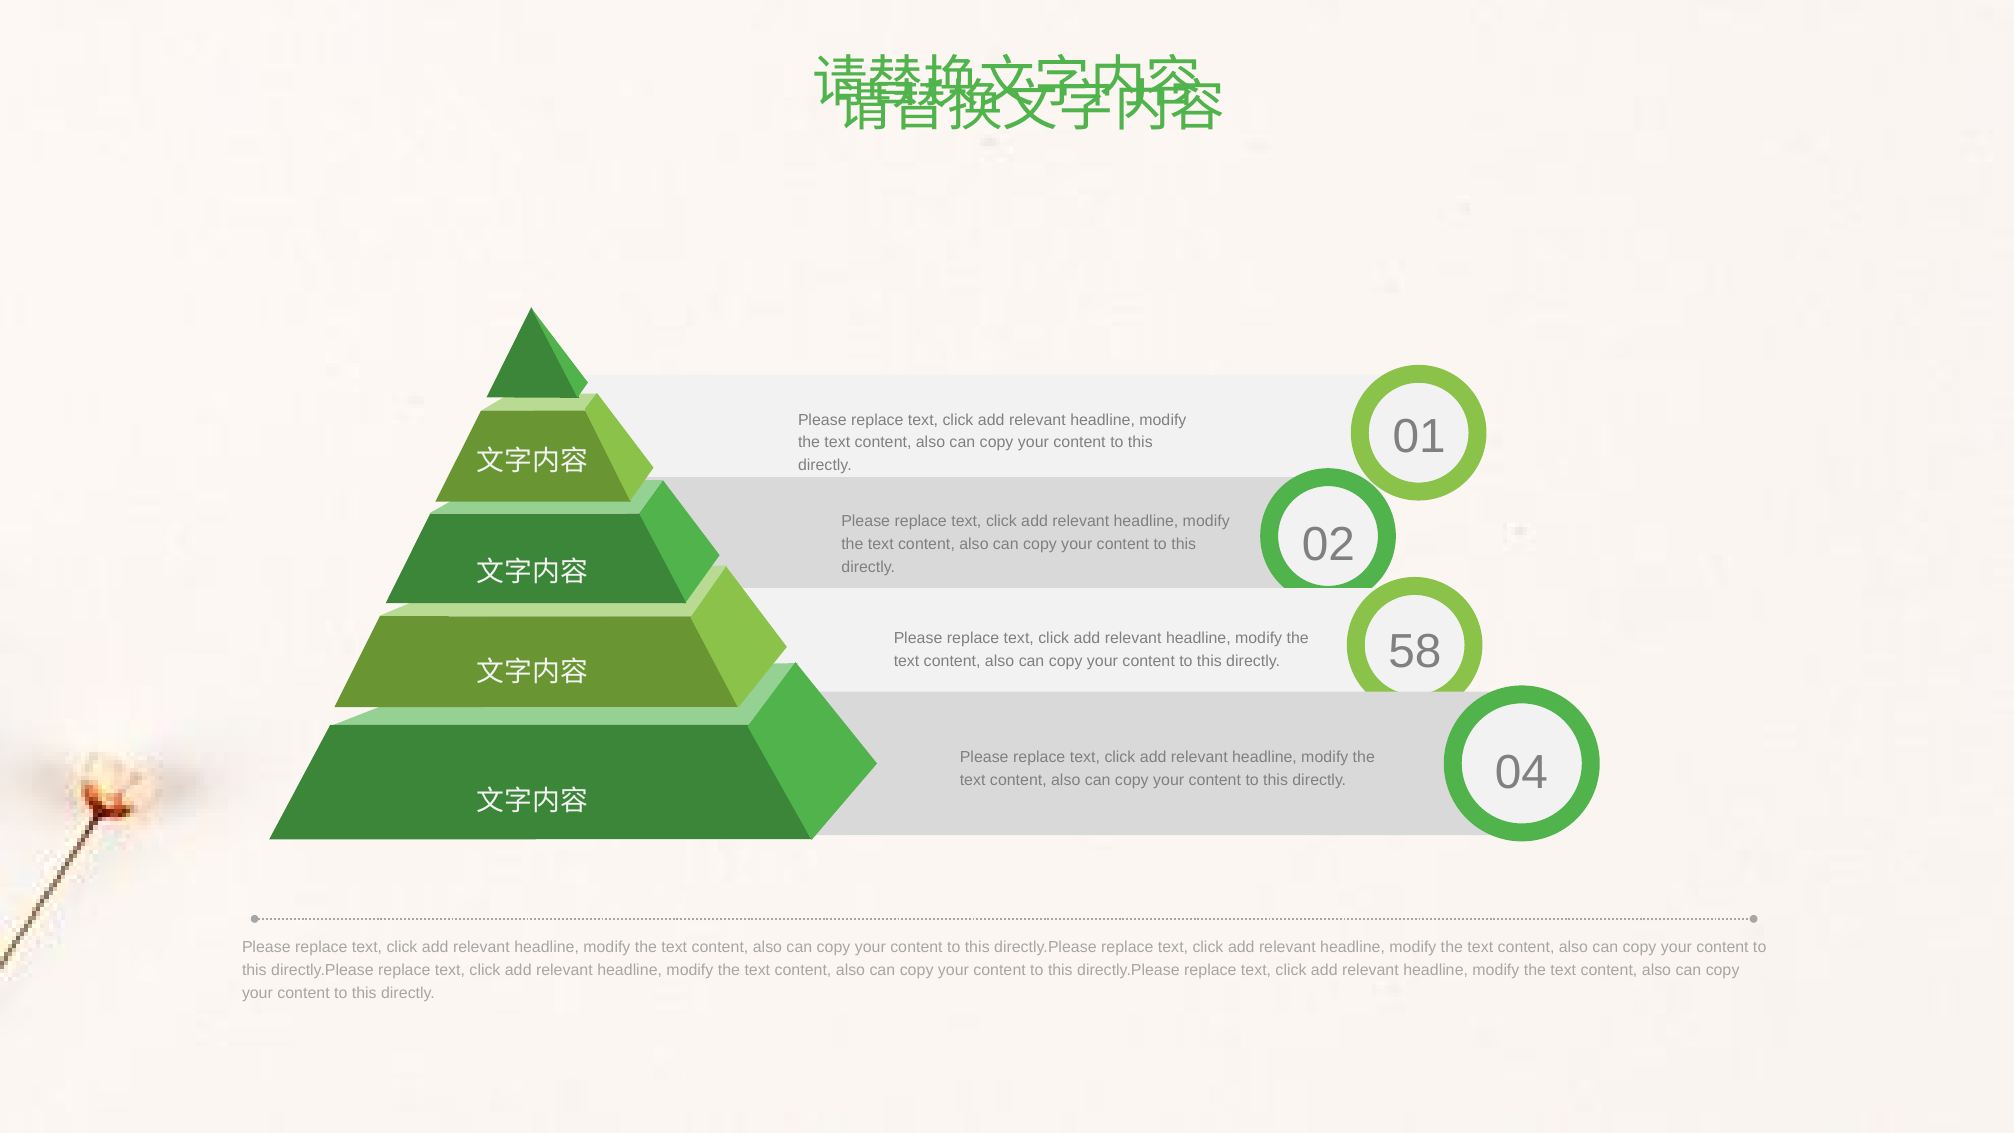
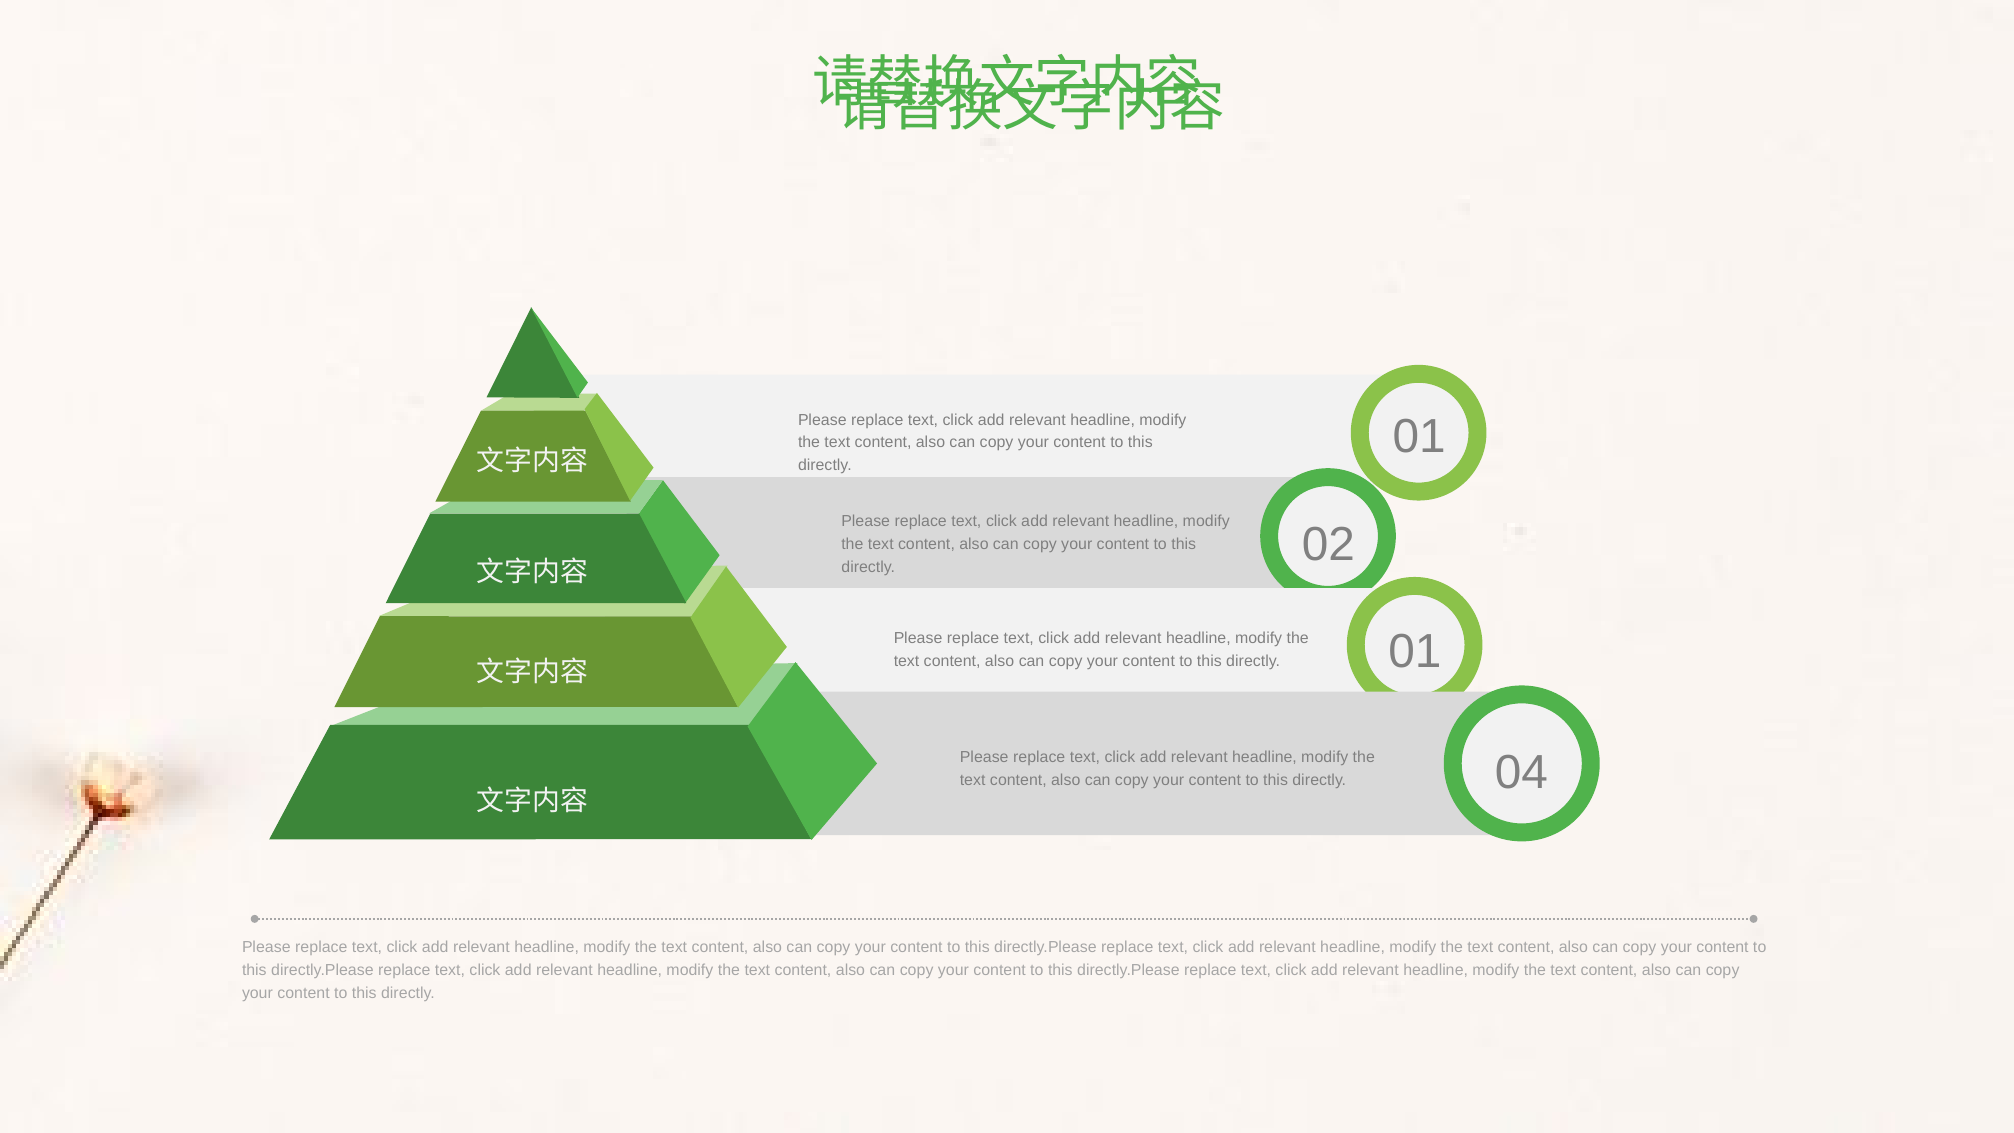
58 at (1415, 651): 58 -> 01
